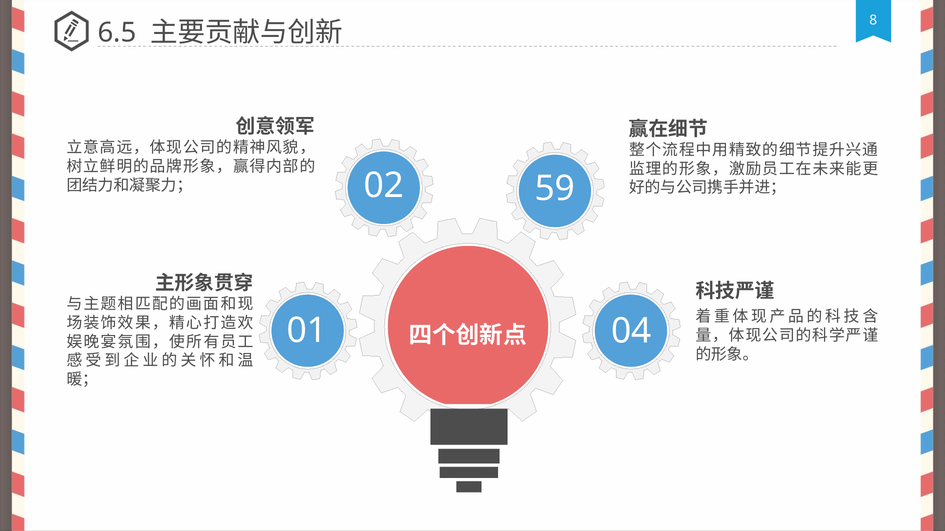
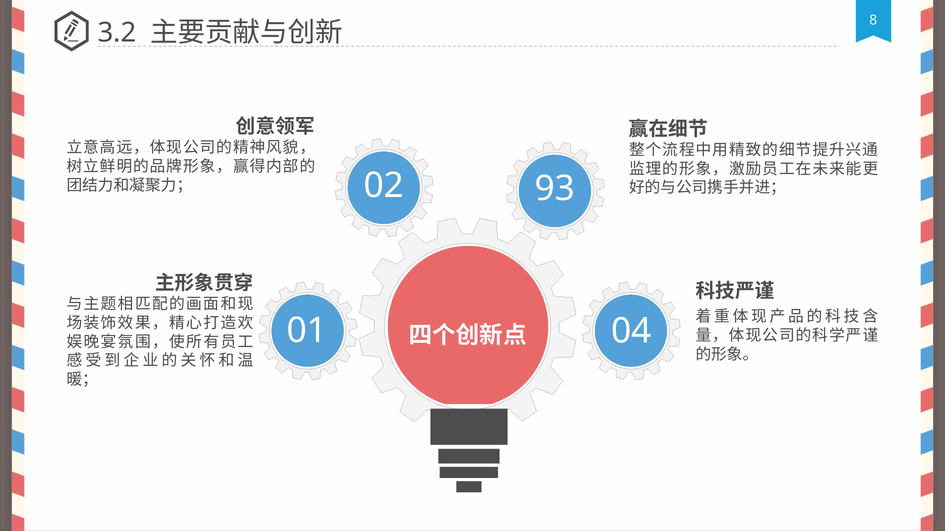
6.5: 6.5 -> 3.2
59: 59 -> 93
